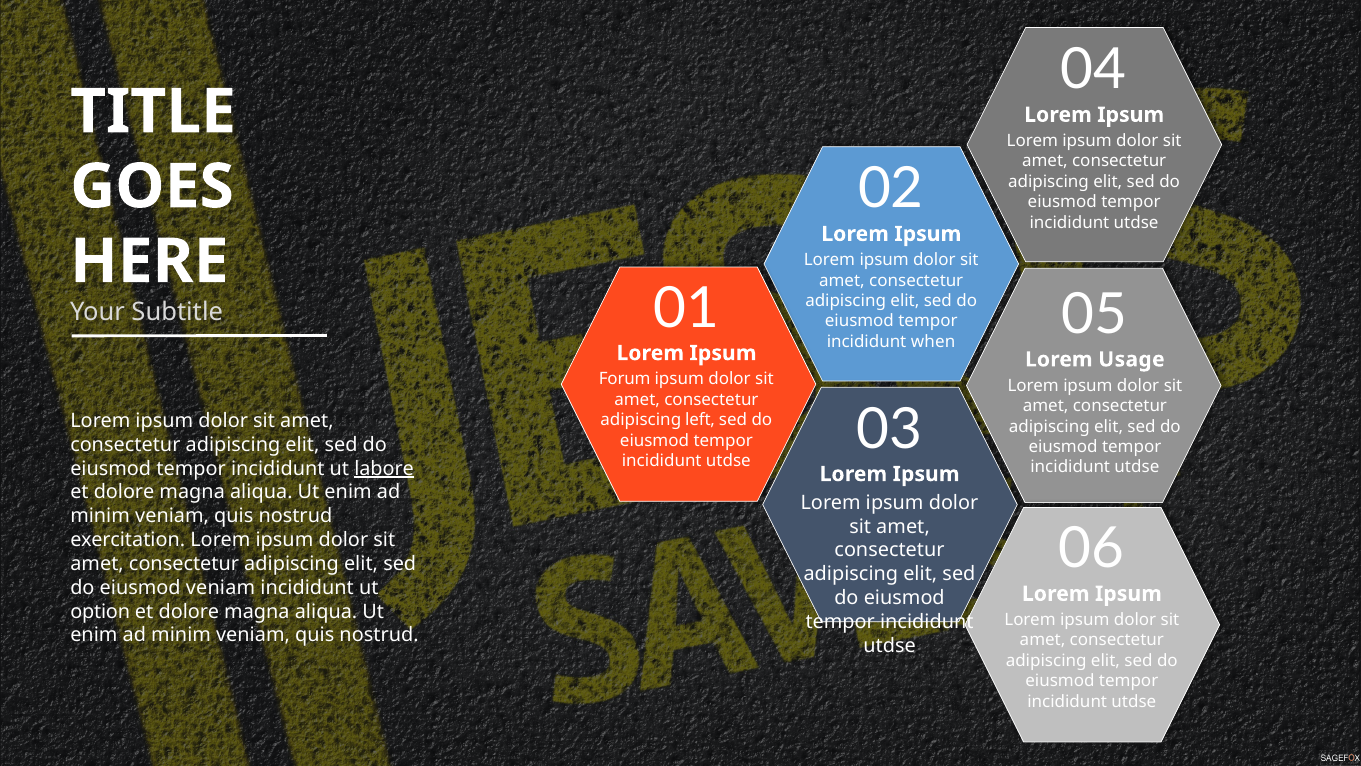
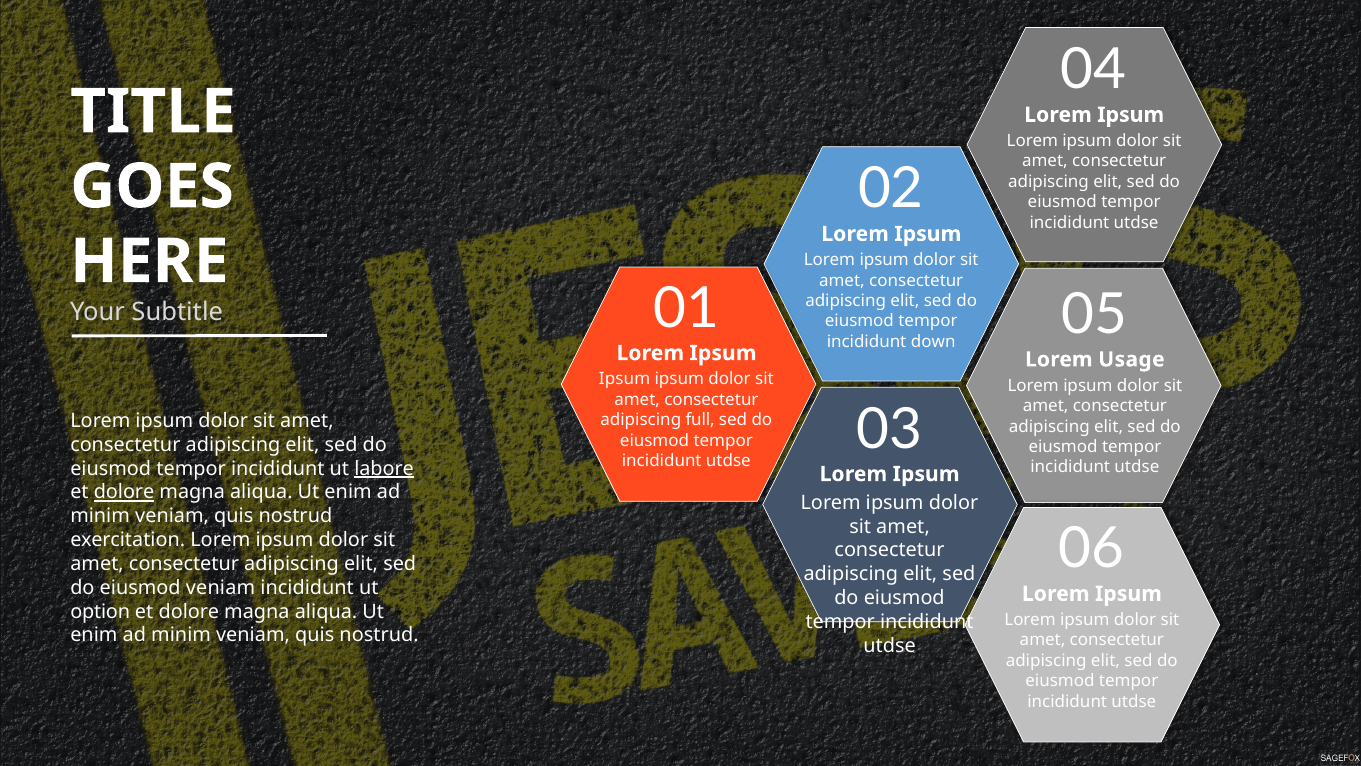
when: when -> down
Forum at (625, 379): Forum -> Ipsum
left: left -> full
dolore at (124, 492) underline: none -> present
